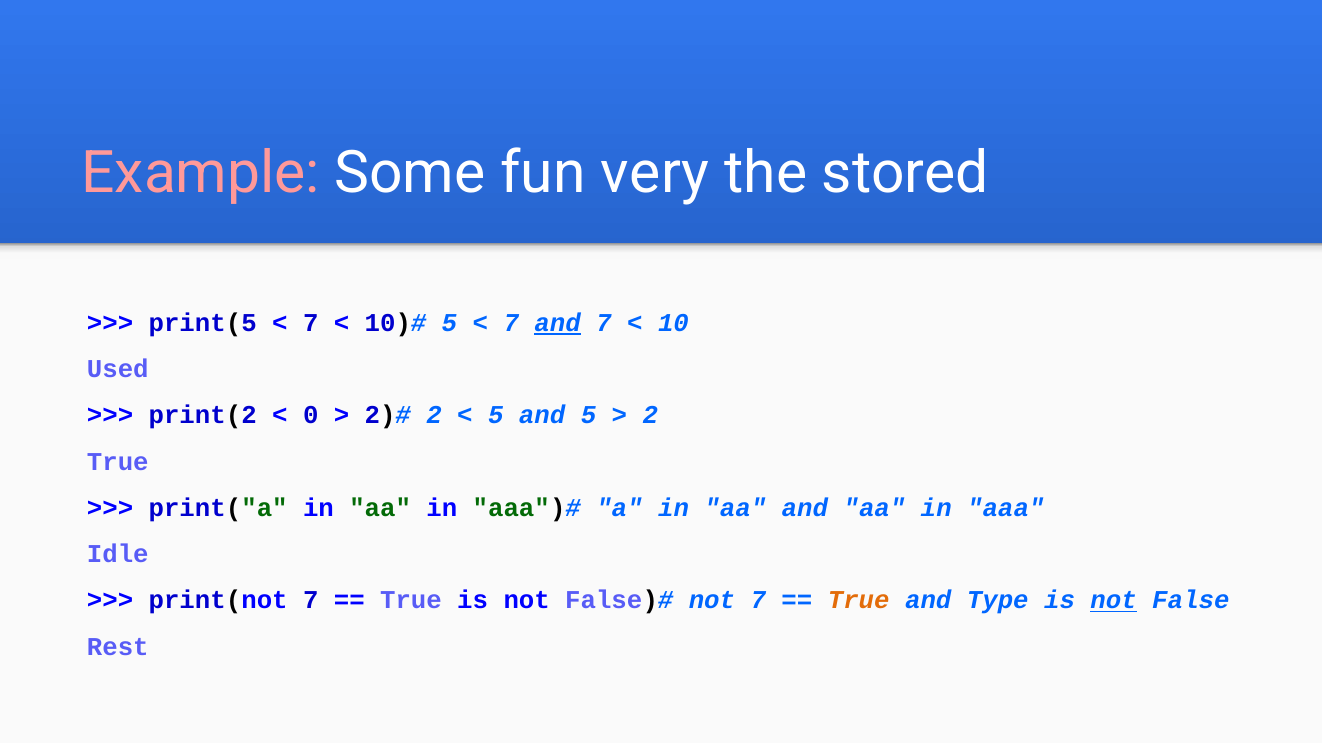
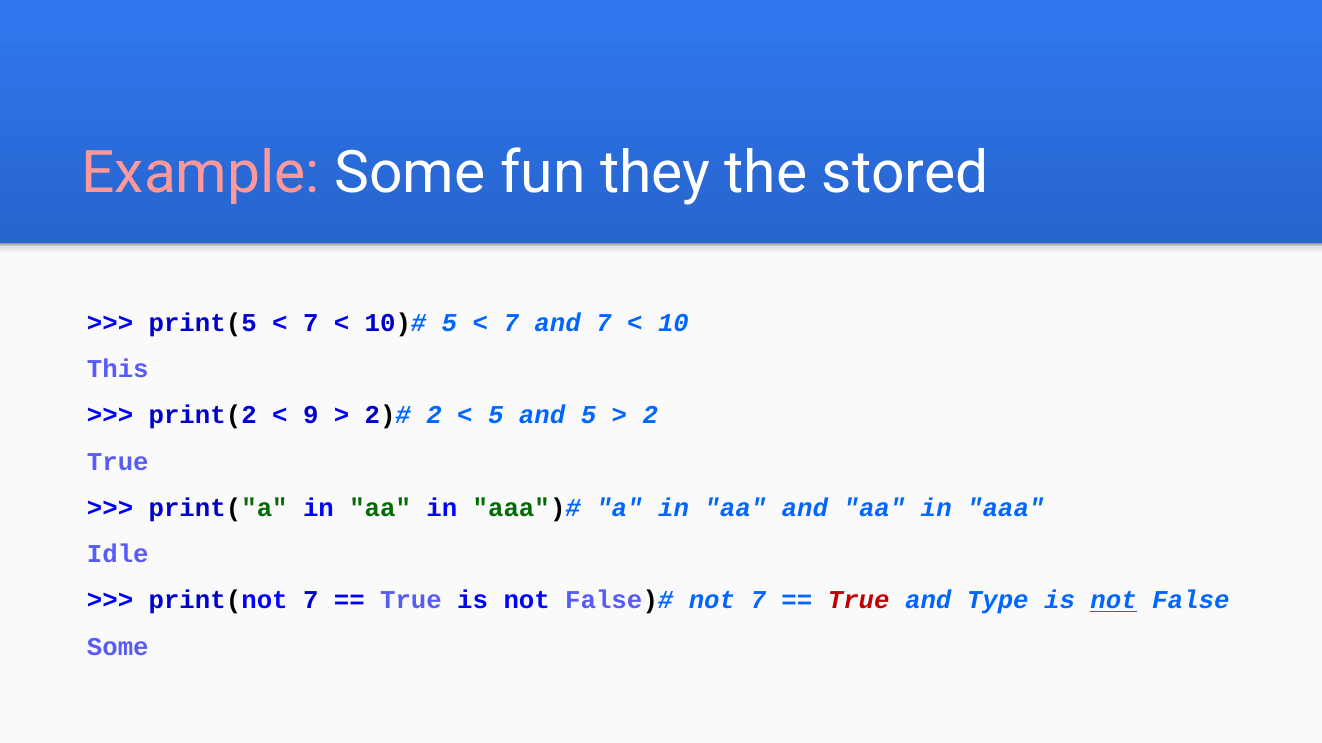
very: very -> they
and at (558, 323) underline: present -> none
Used: Used -> This
0: 0 -> 9
True at (859, 601) colour: orange -> red
Rest at (118, 647): Rest -> Some
